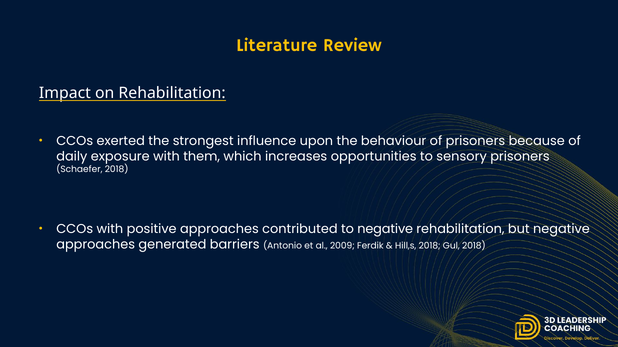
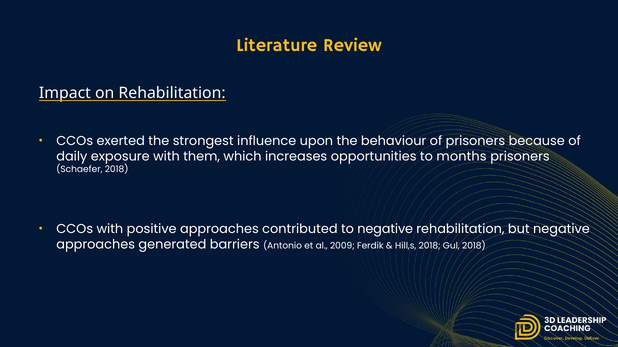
sensory: sensory -> months
